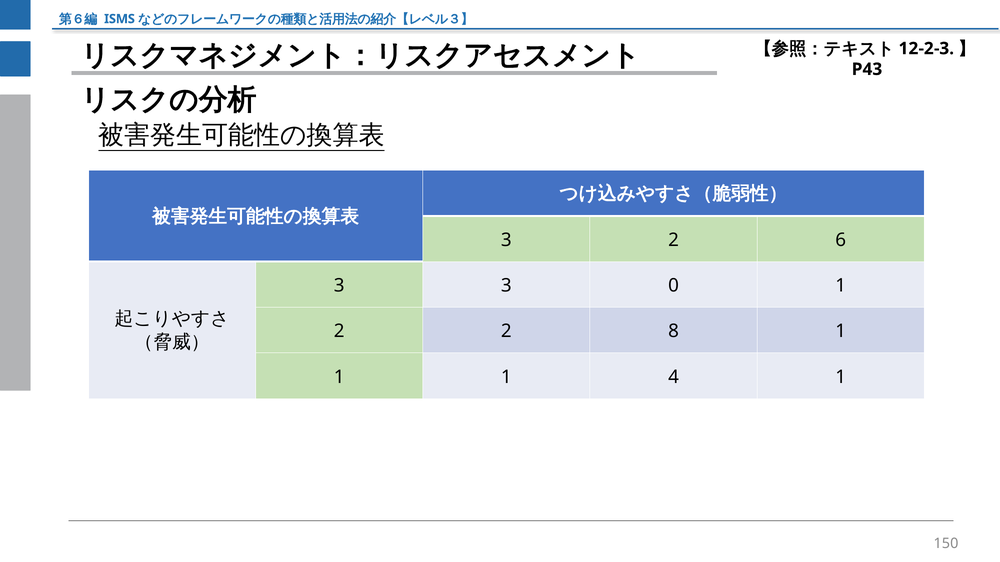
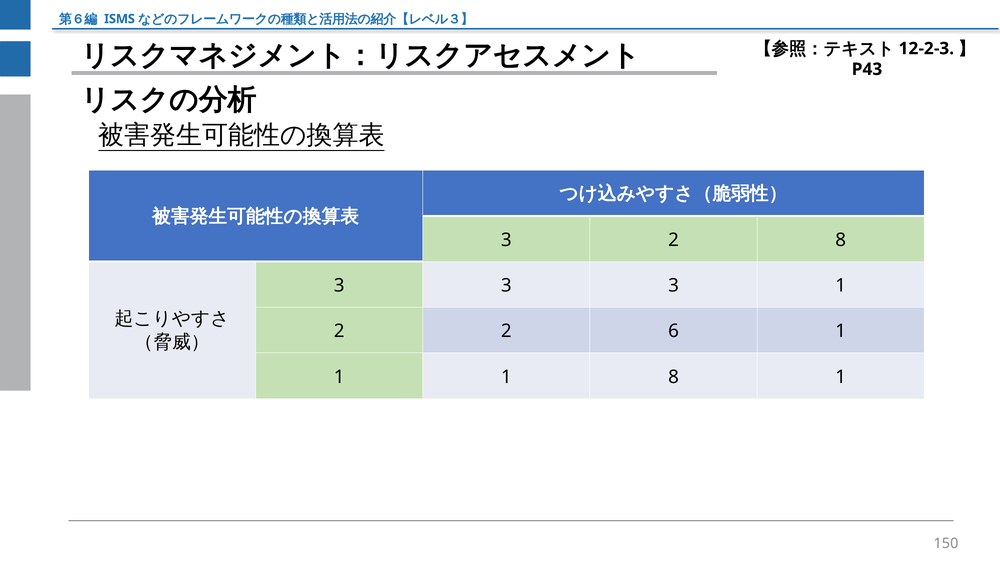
2 6: 6 -> 8
3 3 0: 0 -> 3
8: 8 -> 6
1 4: 4 -> 8
